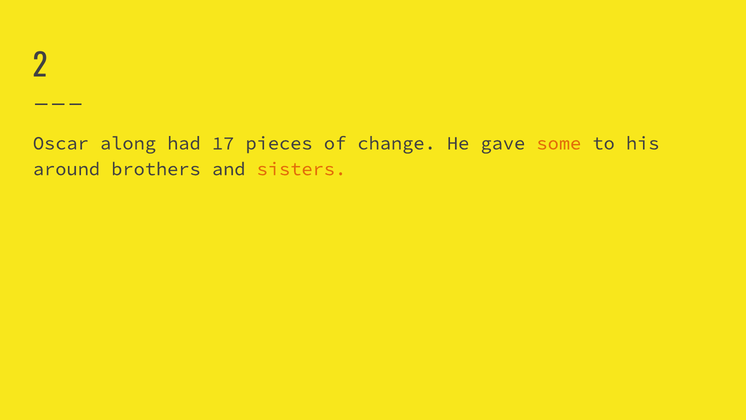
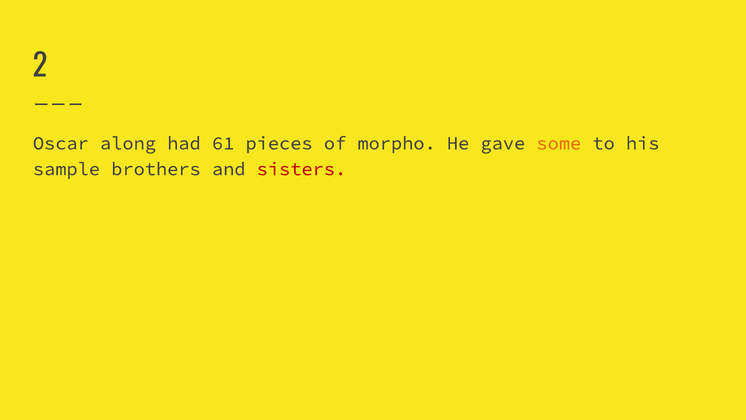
17: 17 -> 61
change: change -> morpho
around: around -> sample
sisters colour: orange -> red
